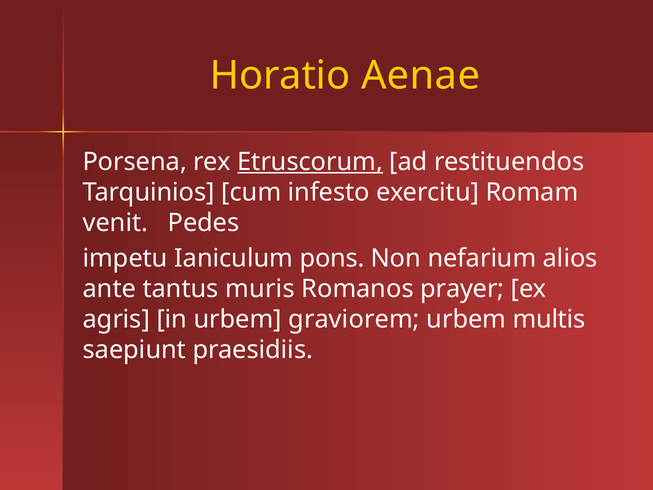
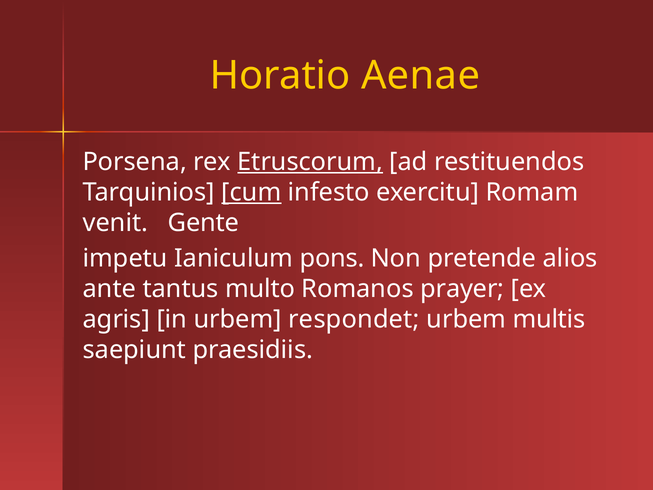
cum underline: none -> present
Pedes: Pedes -> Gente
nefarium: nefarium -> pretende
muris: muris -> multo
graviorem: graviorem -> respondet
